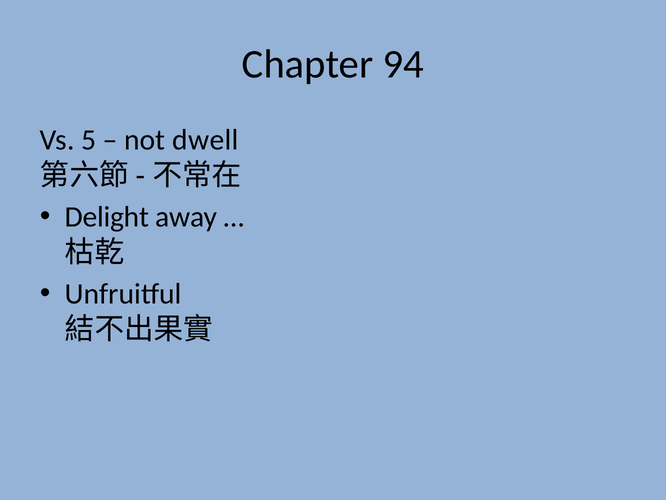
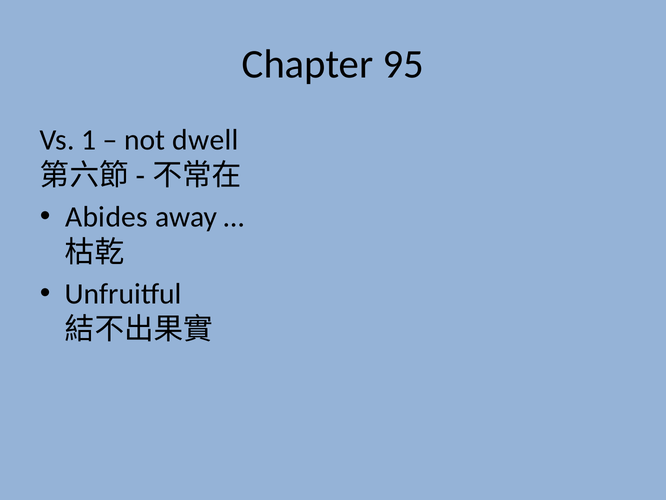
94: 94 -> 95
5: 5 -> 1
Delight: Delight -> Abides
